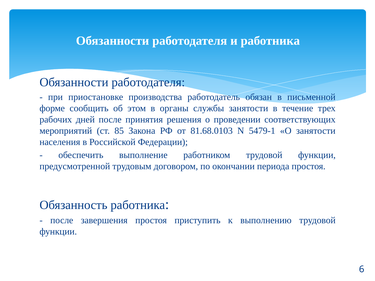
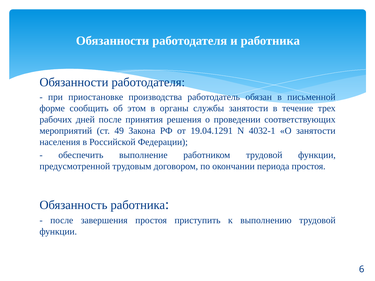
85: 85 -> 49
81.68.0103: 81.68.0103 -> 19.04.1291
5479-1: 5479-1 -> 4032-1
